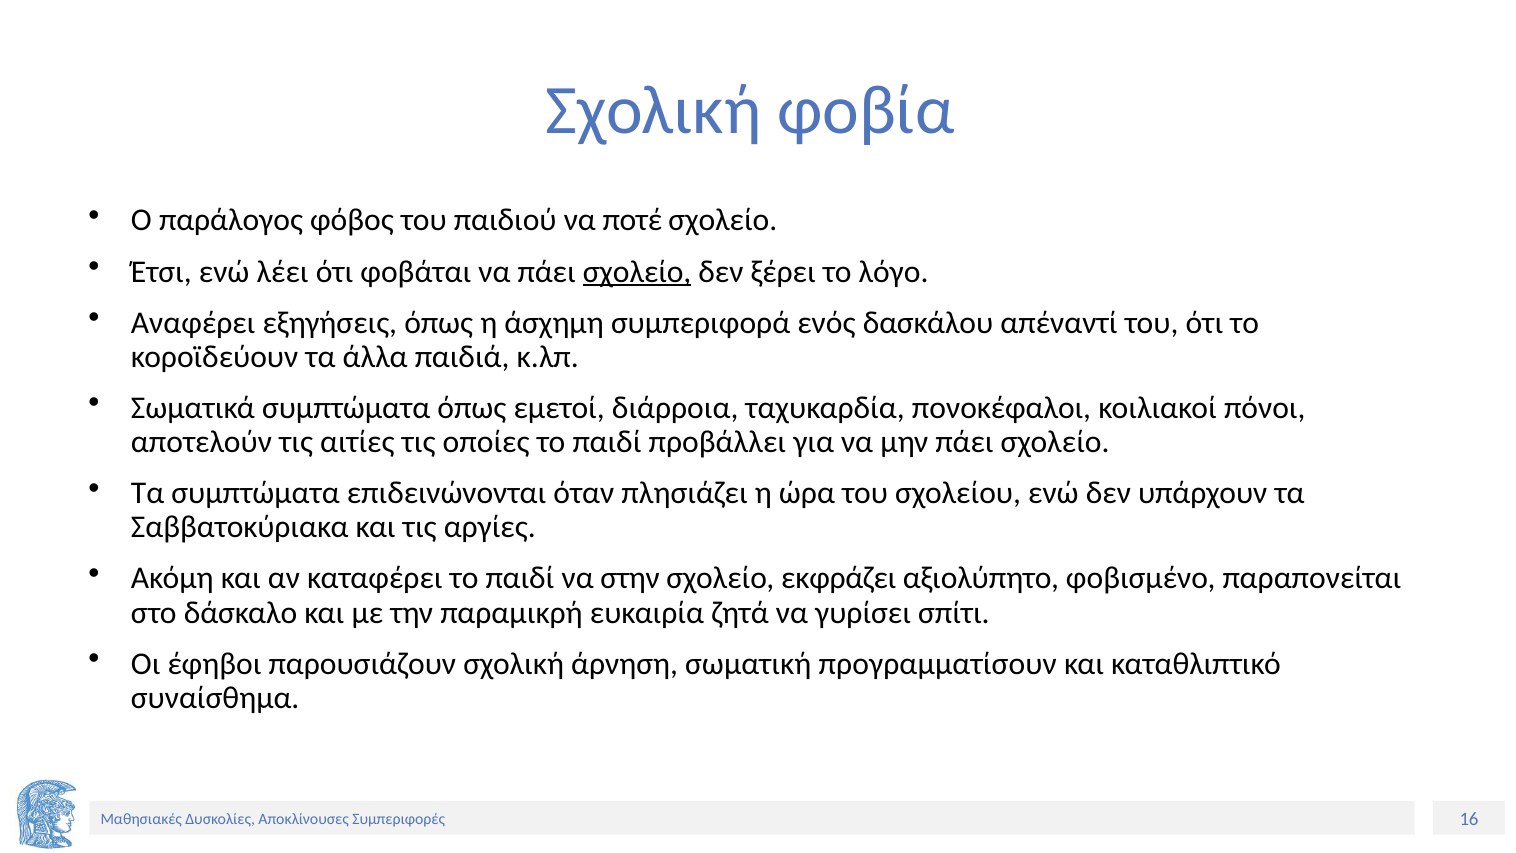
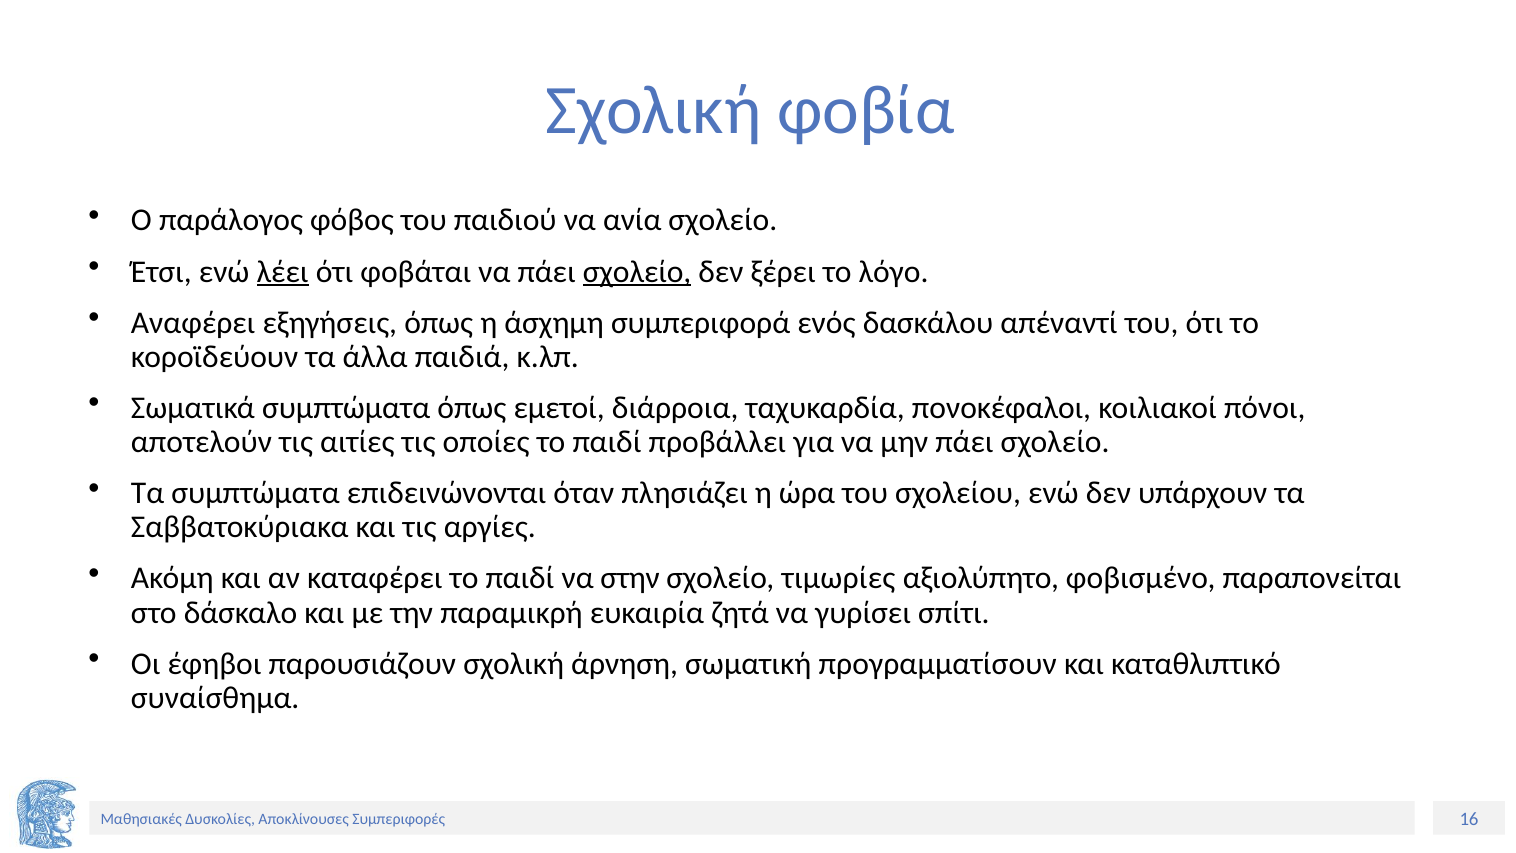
ποτέ: ποτέ -> ανία
λέει underline: none -> present
εκφράζει: εκφράζει -> τιμωρίες
